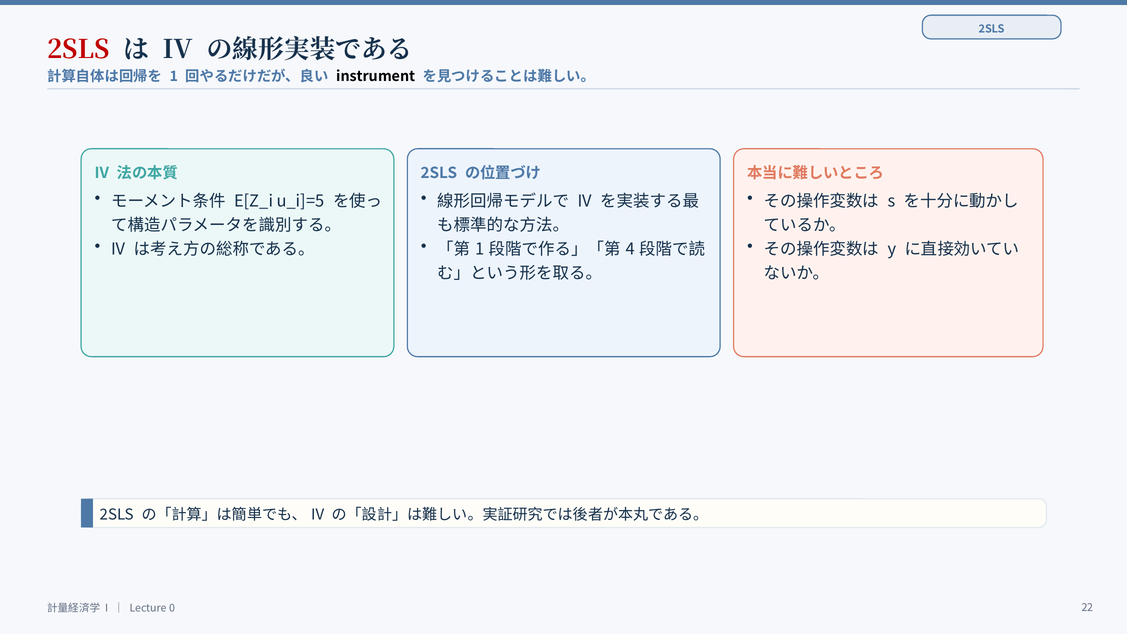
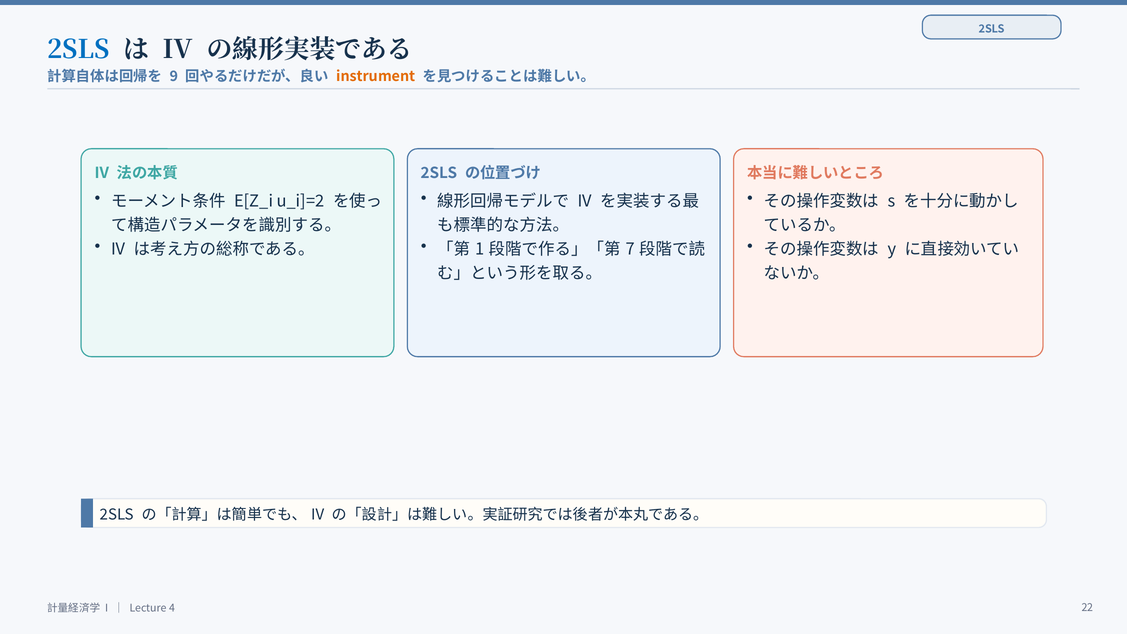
2SLS at (78, 50) colour: red -> blue
1 at (174, 77): 1 -> 9
instrument colour: black -> orange
u_i]=5: u_i]=5 -> u_i]=2
4: 4 -> 7
0: 0 -> 4
